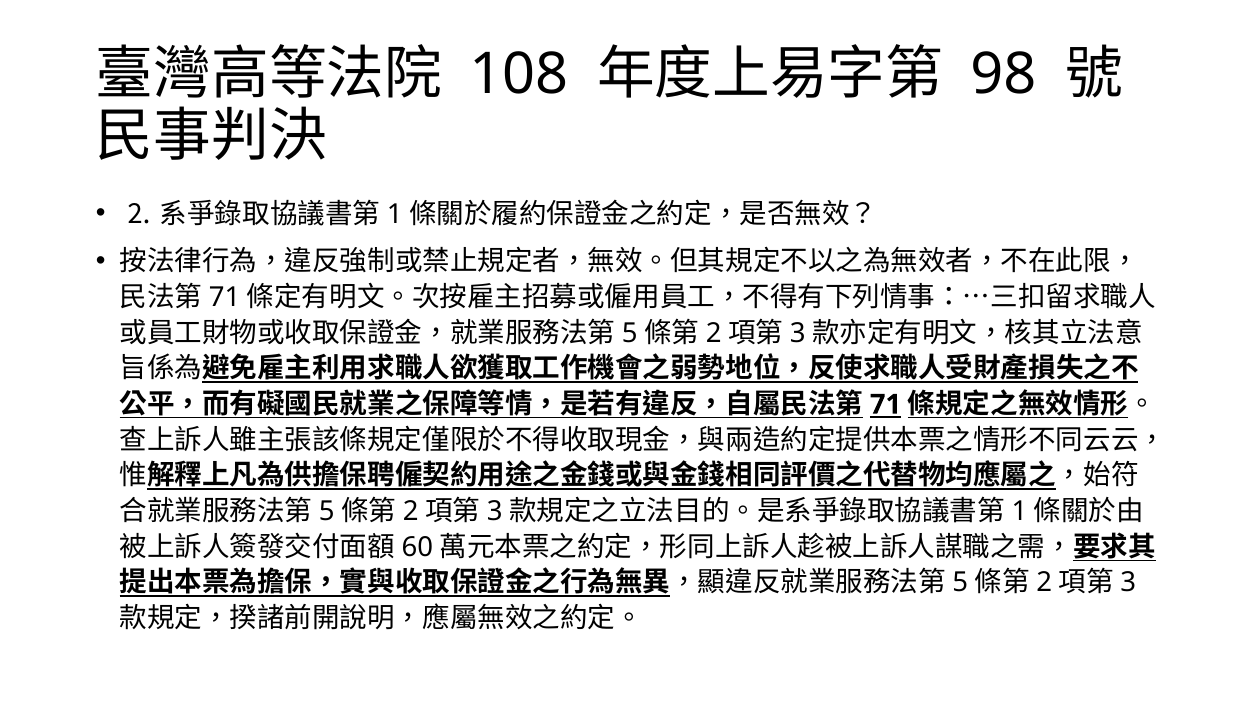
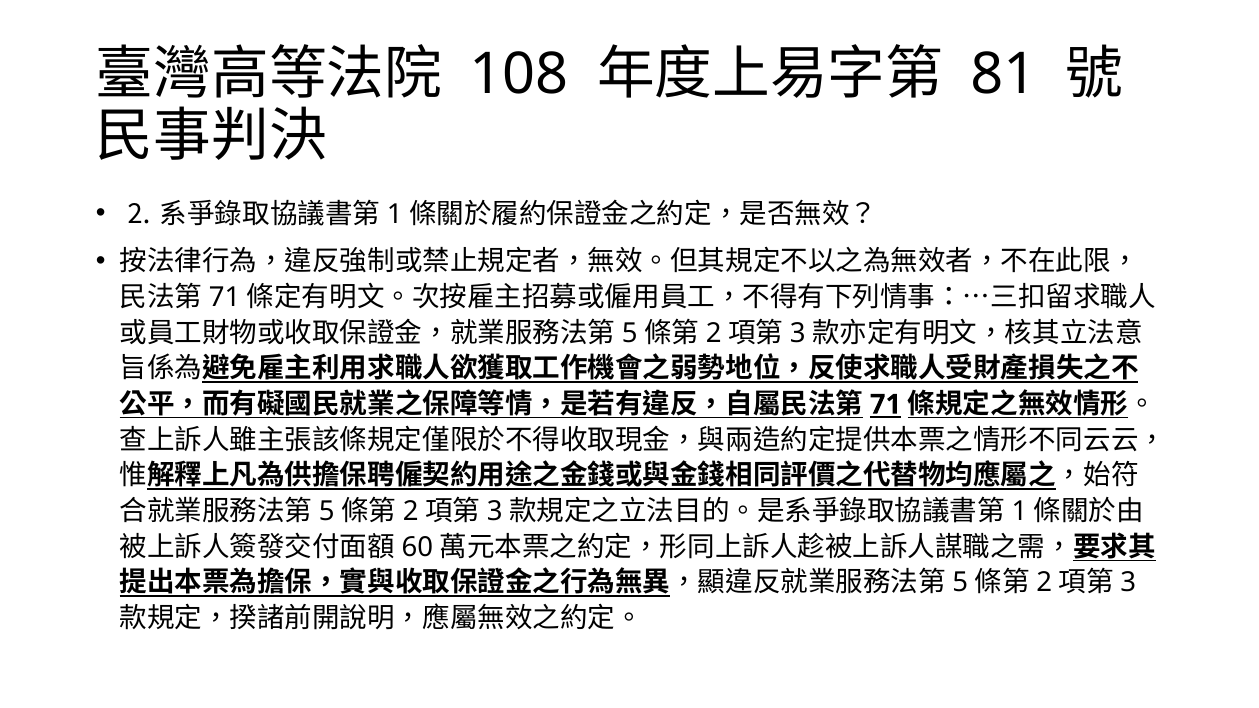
98: 98 -> 81
